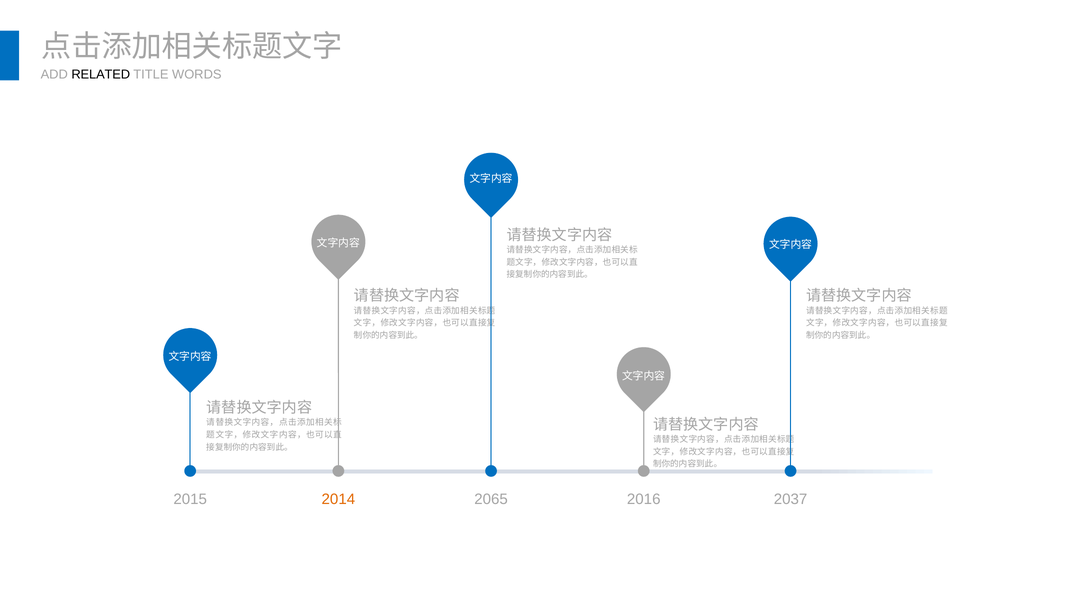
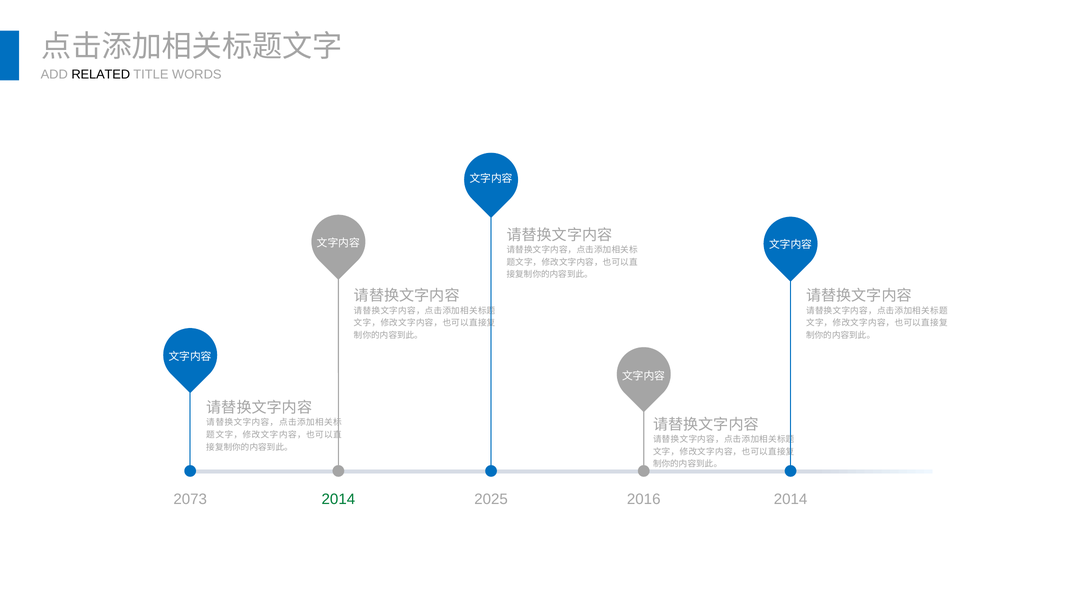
2015: 2015 -> 2073
2014 at (338, 499) colour: orange -> green
2065: 2065 -> 2025
2016 2037: 2037 -> 2014
